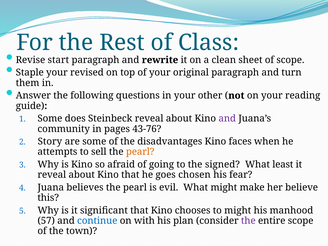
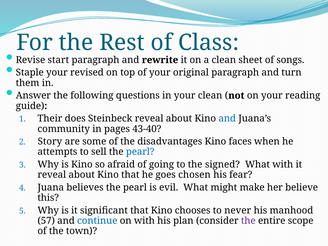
of scope: scope -> songs
your other: other -> clean
Some at (50, 119): Some -> Their
and at (227, 119) colour: purple -> blue
43-76: 43-76 -> 43-40
pearl at (140, 152) colour: orange -> blue
What least: least -> with
to might: might -> never
